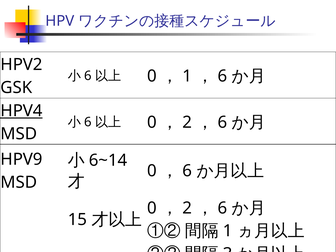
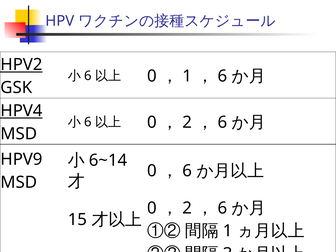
HPV2 underline: none -> present
